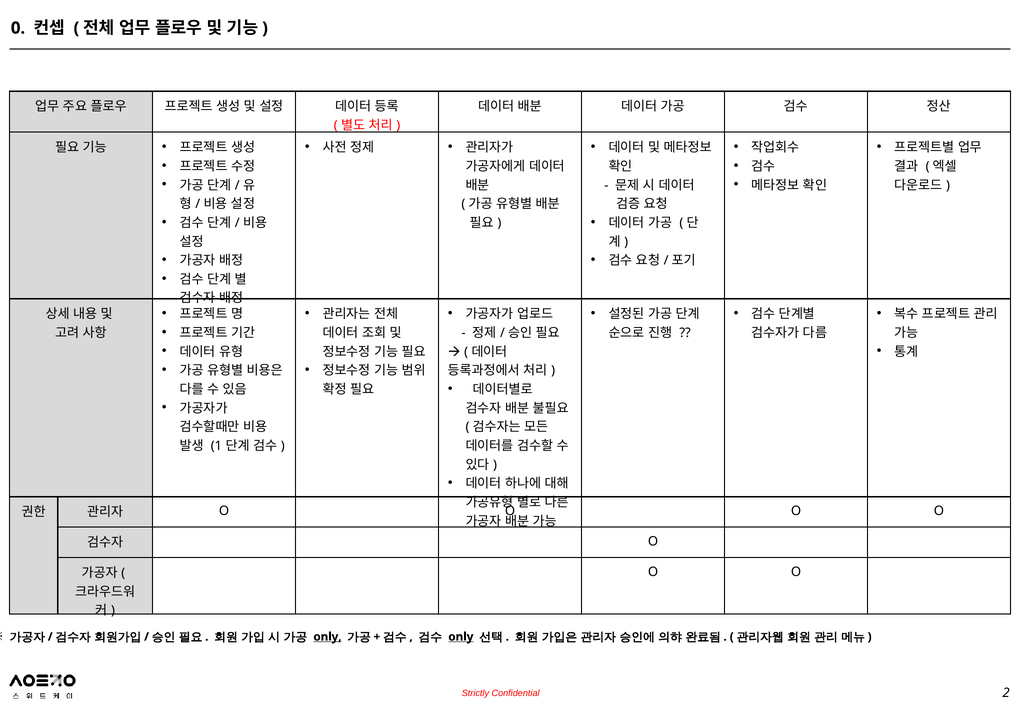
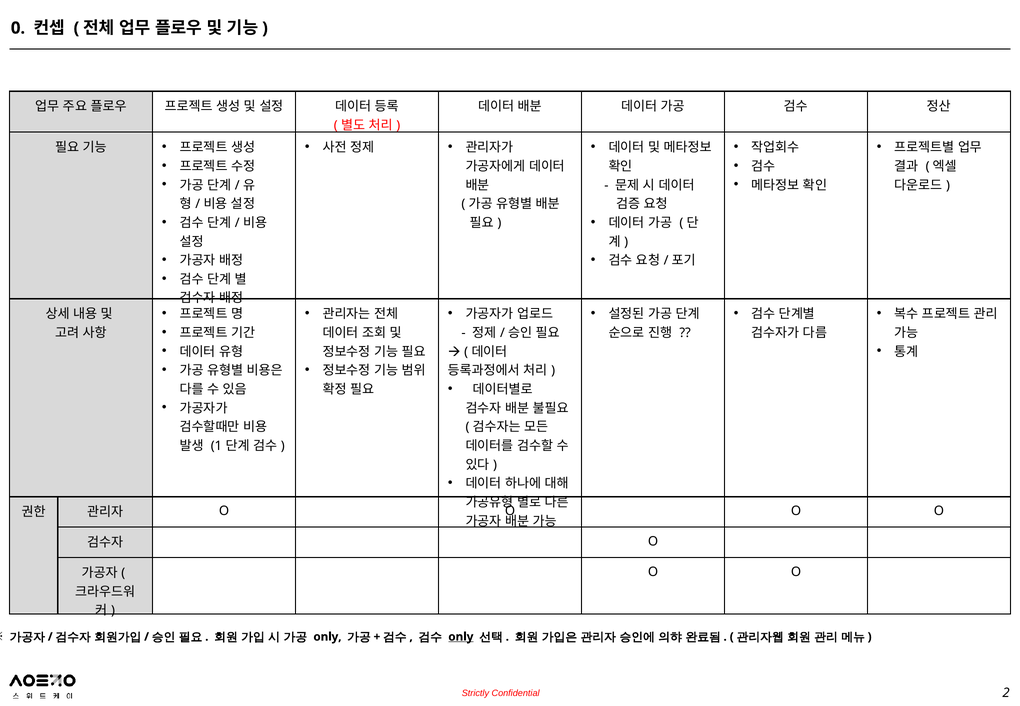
only at (327, 637) underline: present -> none
